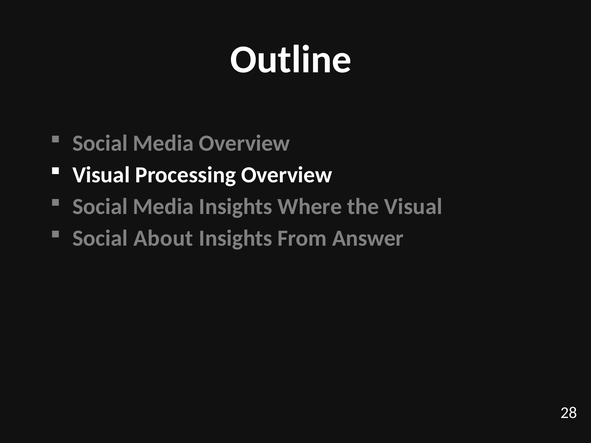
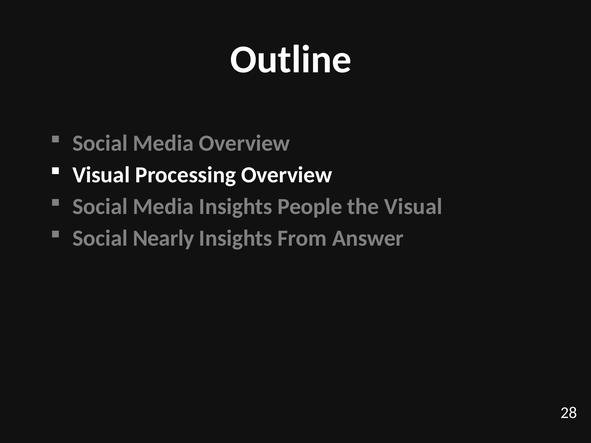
Where: Where -> People
About: About -> Nearly
